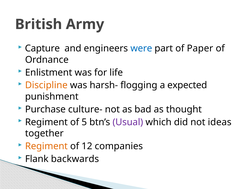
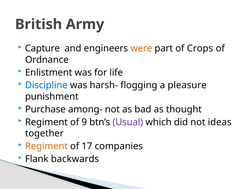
were colour: blue -> orange
Paper: Paper -> Crops
Discipline colour: orange -> blue
expected: expected -> pleasure
culture-: culture- -> among-
5: 5 -> 9
12: 12 -> 17
